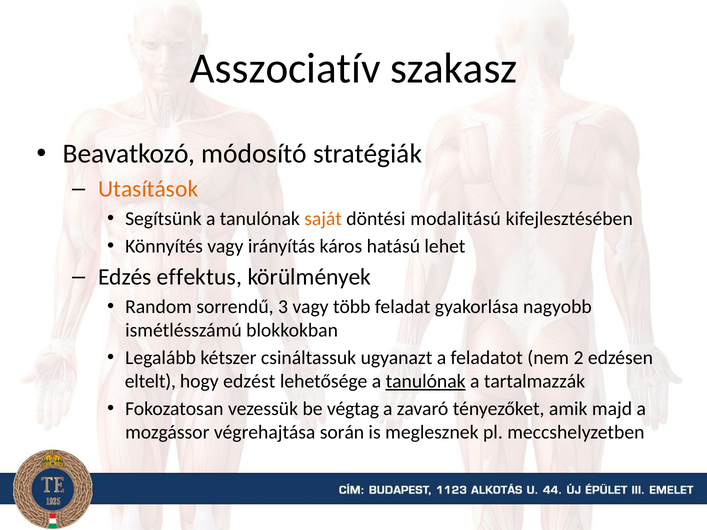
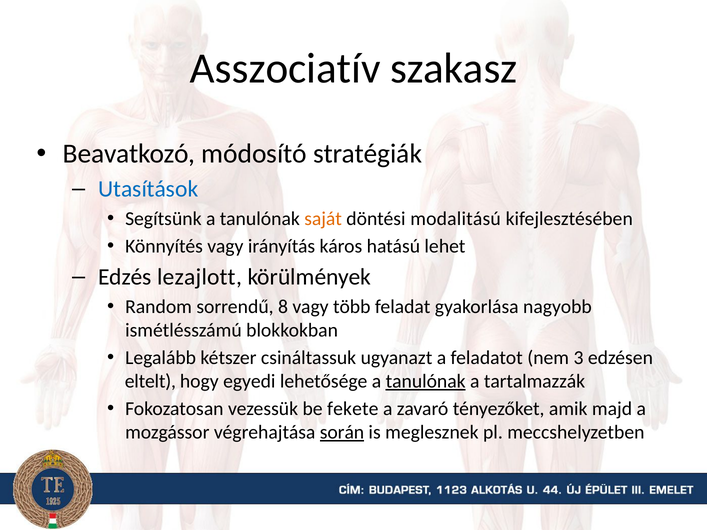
Utasítások colour: orange -> blue
effektus: effektus -> lezajlott
3: 3 -> 8
2: 2 -> 3
edzést: edzést -> egyedi
végtag: végtag -> fekete
során underline: none -> present
